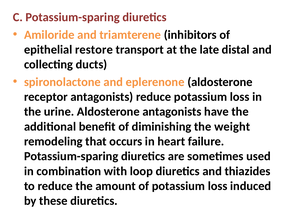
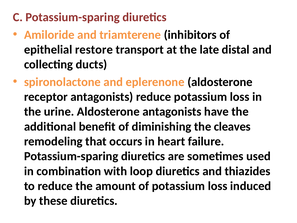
weight: weight -> cleaves
